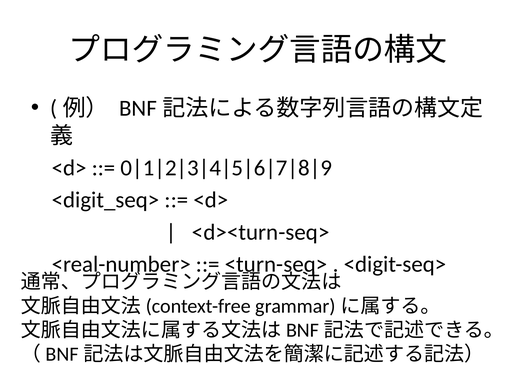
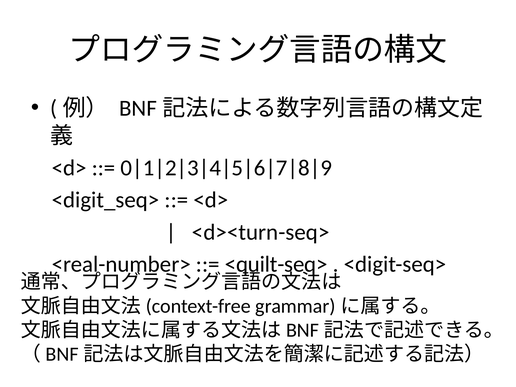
<turn-seq>: <turn-seq> -> <quilt-seq>
